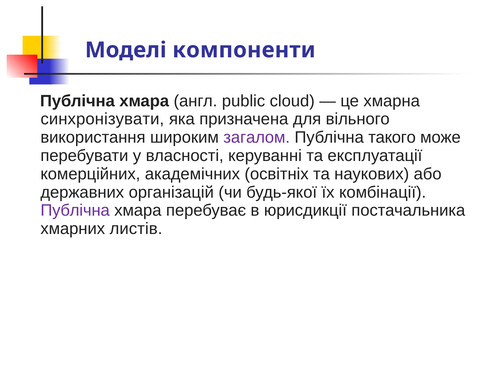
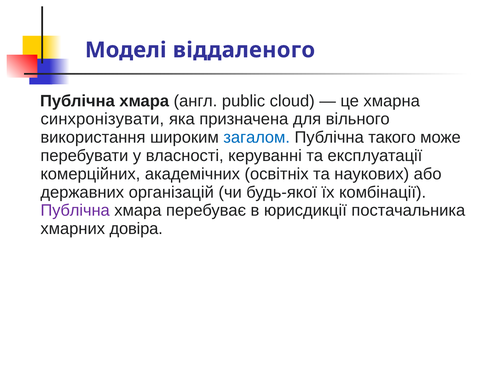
компоненти: компоненти -> віддаленого
загалом colour: purple -> blue
листів: листів -> довіра
